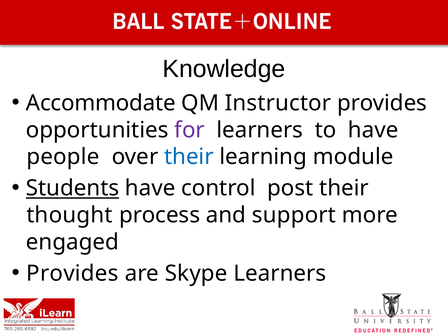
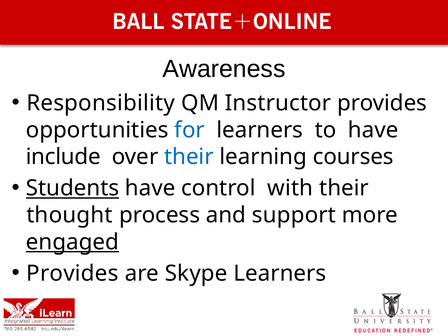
Knowledge: Knowledge -> Awareness
Accommodate: Accommodate -> Responsibility
for colour: purple -> blue
people: people -> include
module: module -> courses
post: post -> with
engaged underline: none -> present
